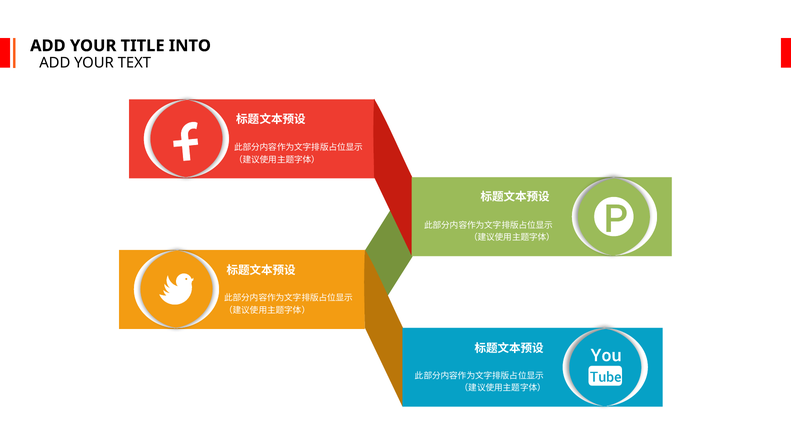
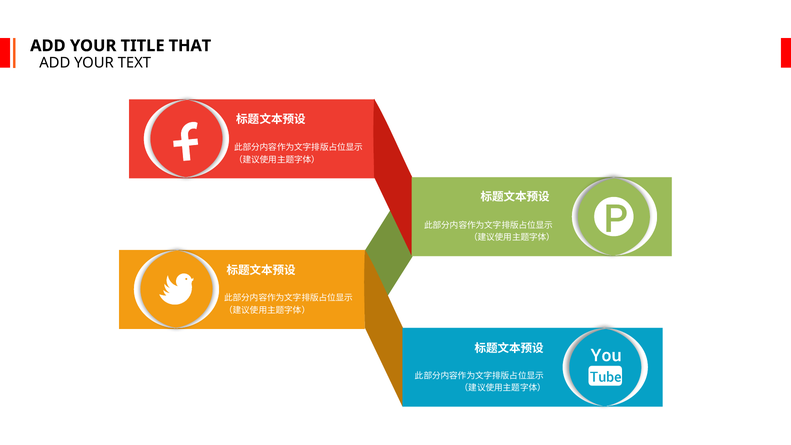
INTO: INTO -> THAT
